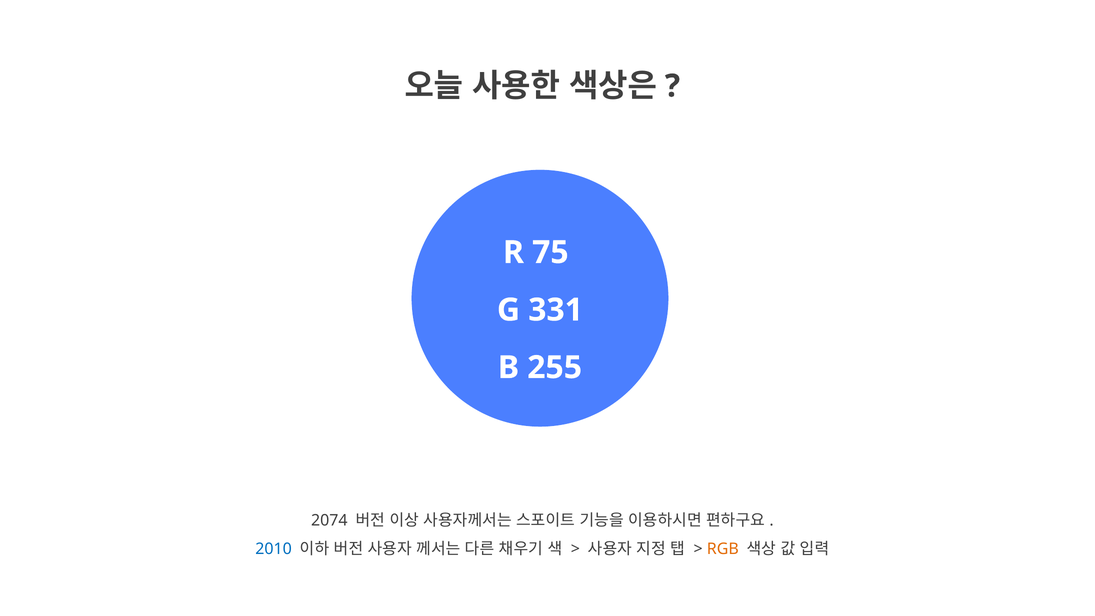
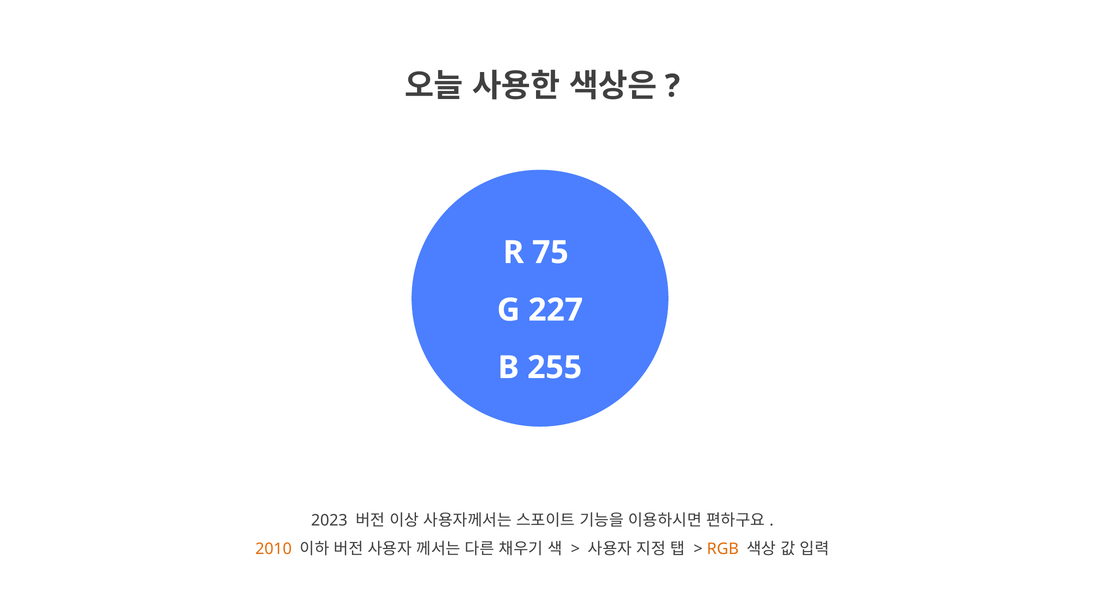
331: 331 -> 227
2074: 2074 -> 2023
2010 colour: blue -> orange
